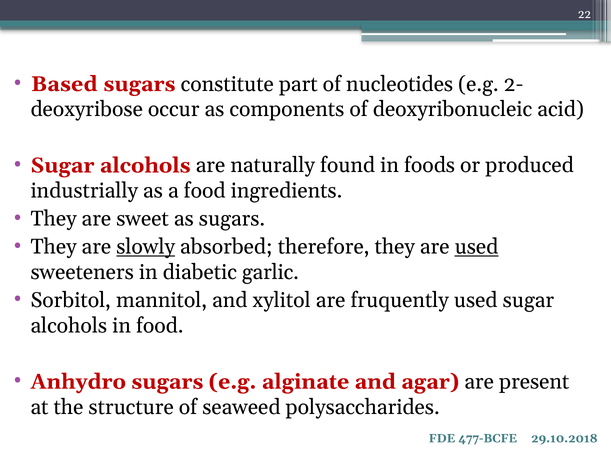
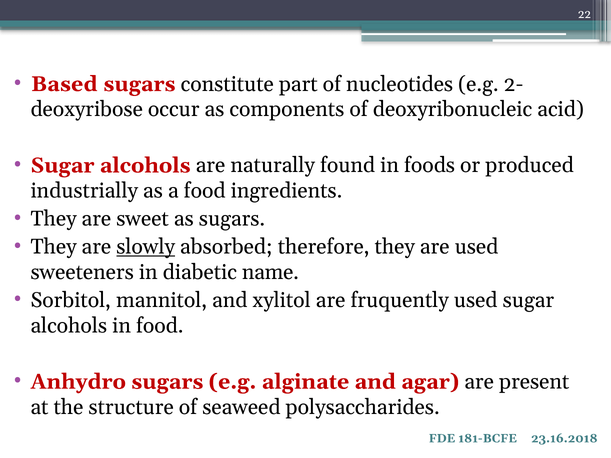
used at (476, 247) underline: present -> none
garlic: garlic -> name
477-BCFE: 477-BCFE -> 181-BCFE
29.10.2018: 29.10.2018 -> 23.16.2018
